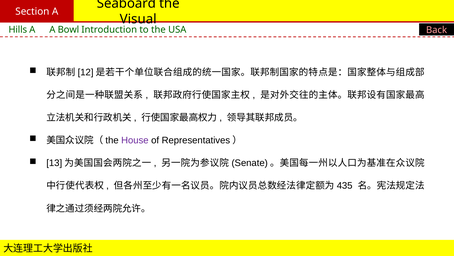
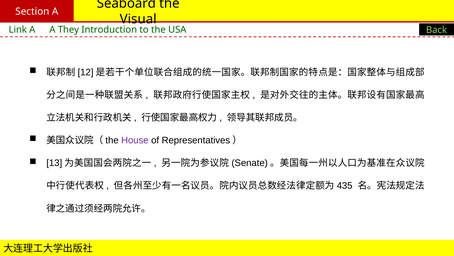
Hills: Hills -> Link
Bowl: Bowl -> They
Back colour: pink -> light green
